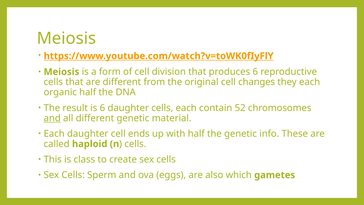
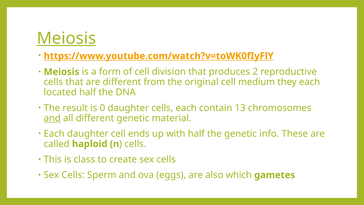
Meiosis at (66, 38) underline: none -> present
produces 6: 6 -> 2
changes: changes -> medium
organic: organic -> located
is 6: 6 -> 0
52: 52 -> 13
